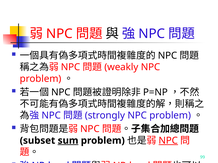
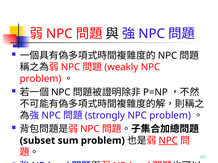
sum underline: present -> none
